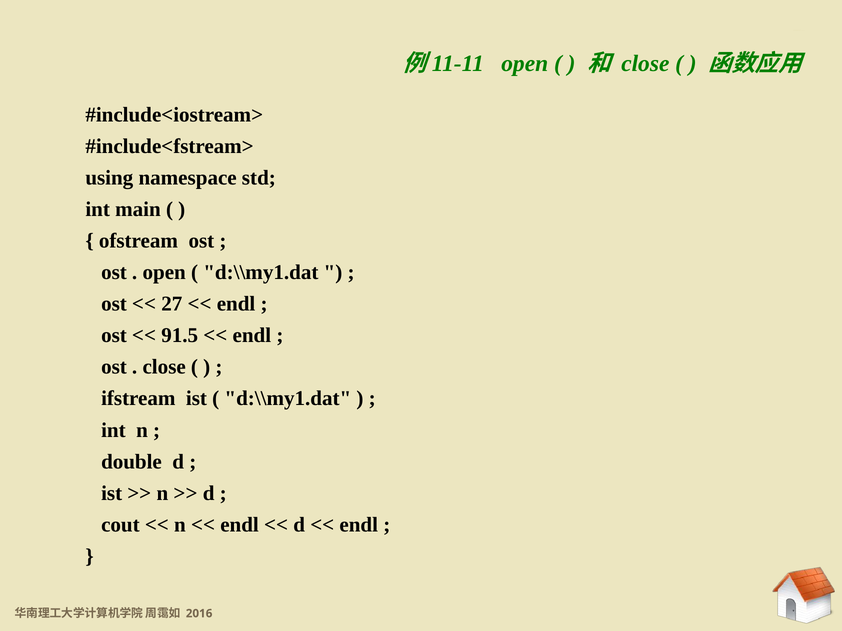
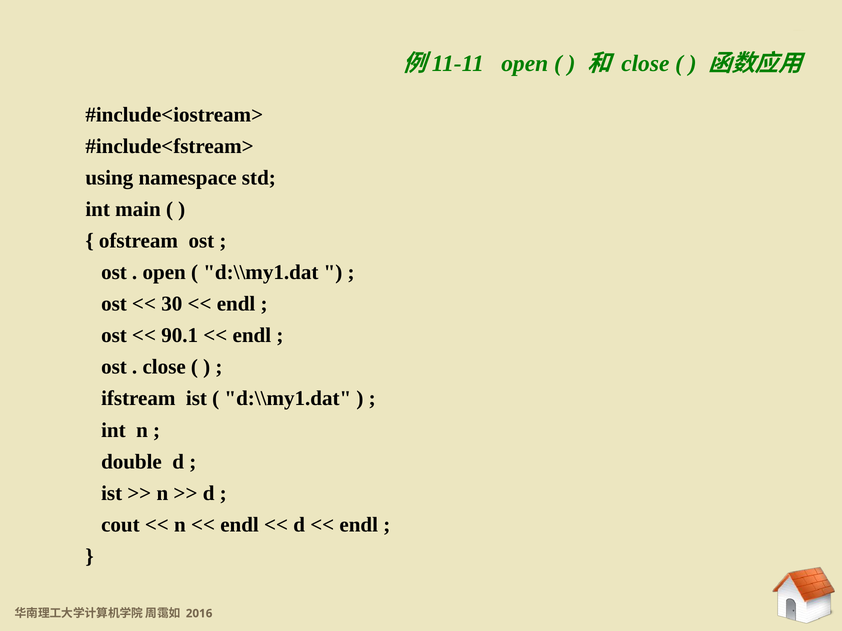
27: 27 -> 30
91.5: 91.5 -> 90.1
